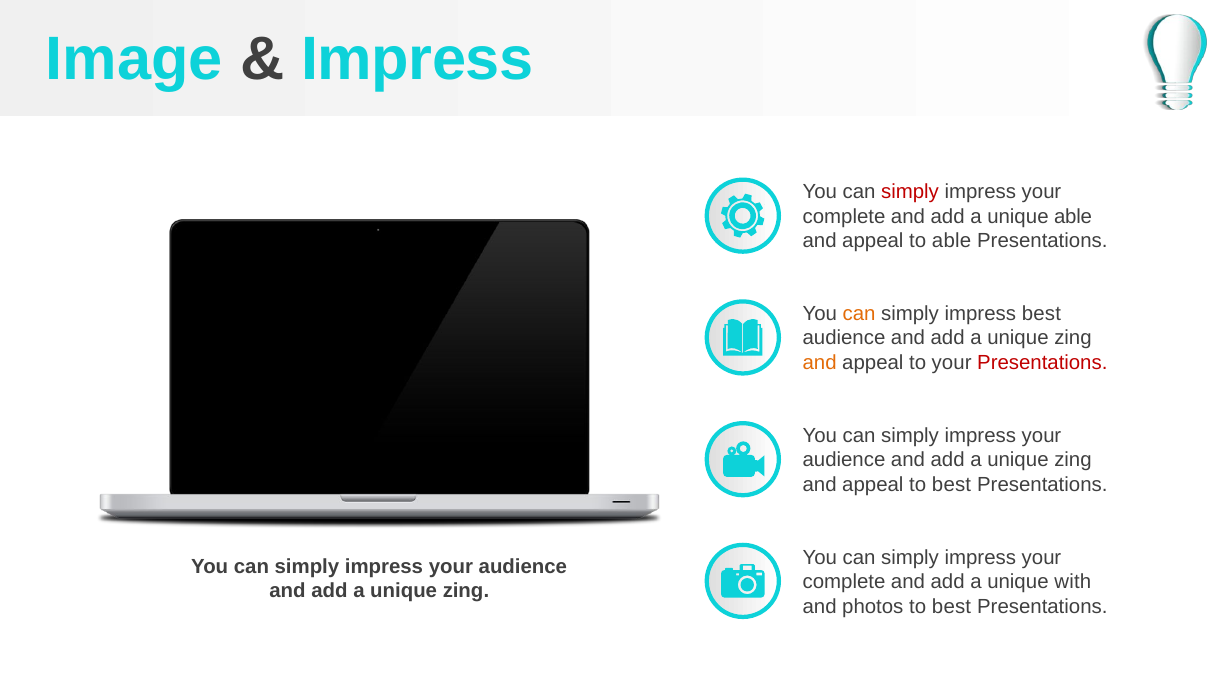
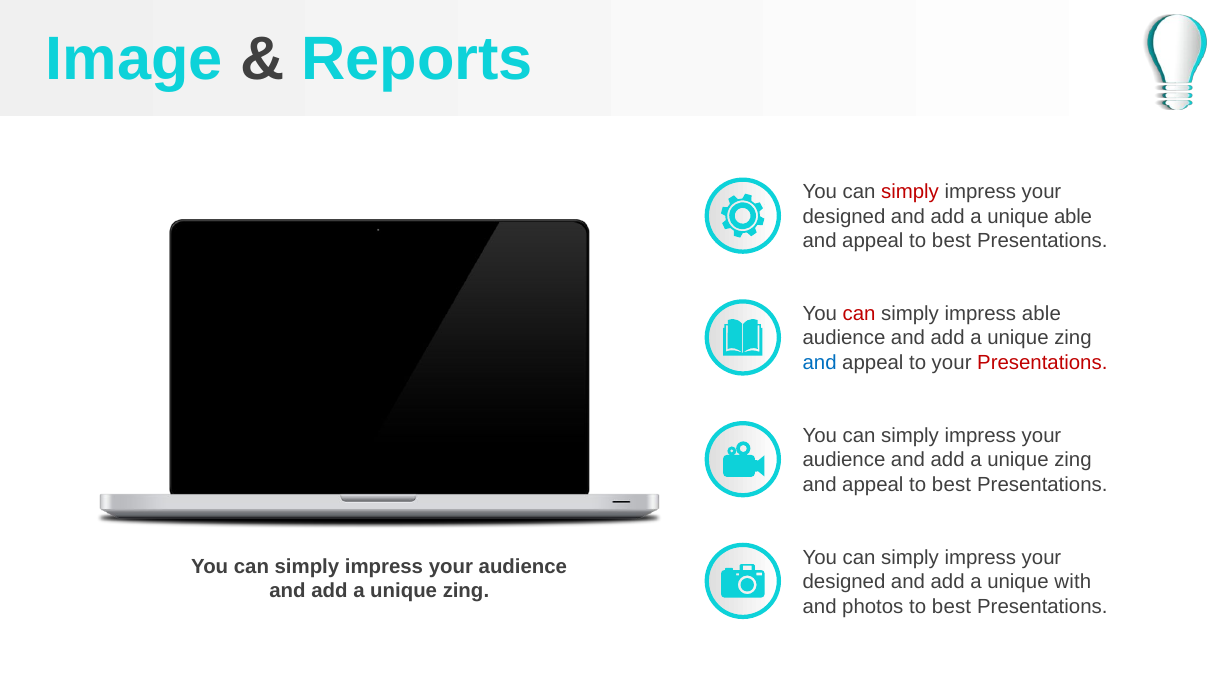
Impress at (417, 60): Impress -> Reports
complete at (844, 217): complete -> designed
able at (952, 241): able -> best
can at (859, 314) colour: orange -> red
impress best: best -> able
and at (820, 363) colour: orange -> blue
complete at (844, 582): complete -> designed
